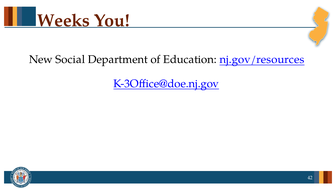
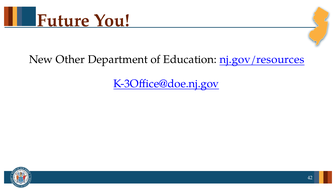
Weeks: Weeks -> Future
Social: Social -> Other
